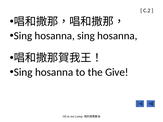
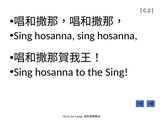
the Give: Give -> Sing
